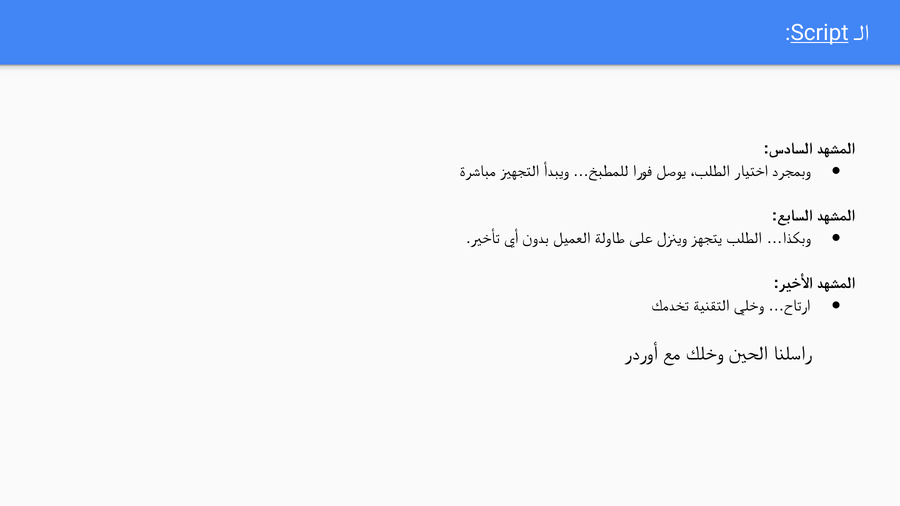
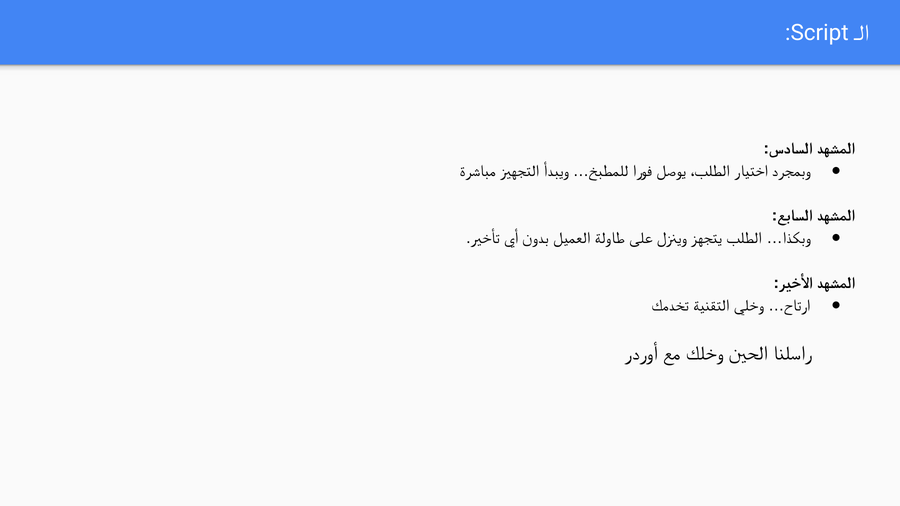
Script underline: present -> none
